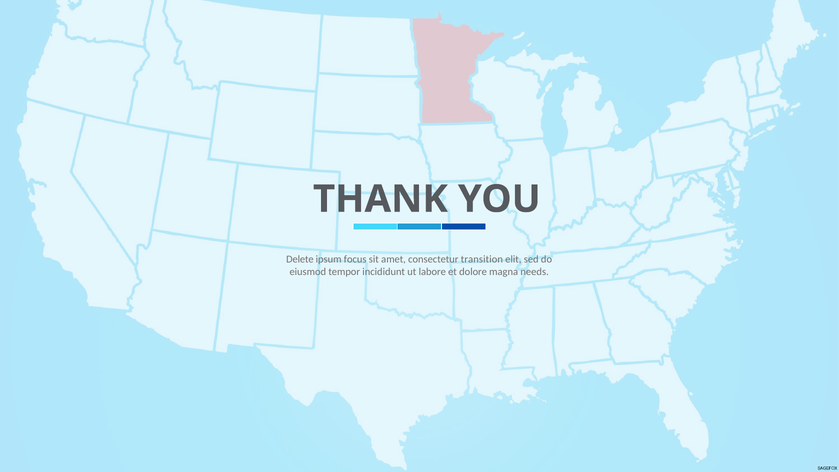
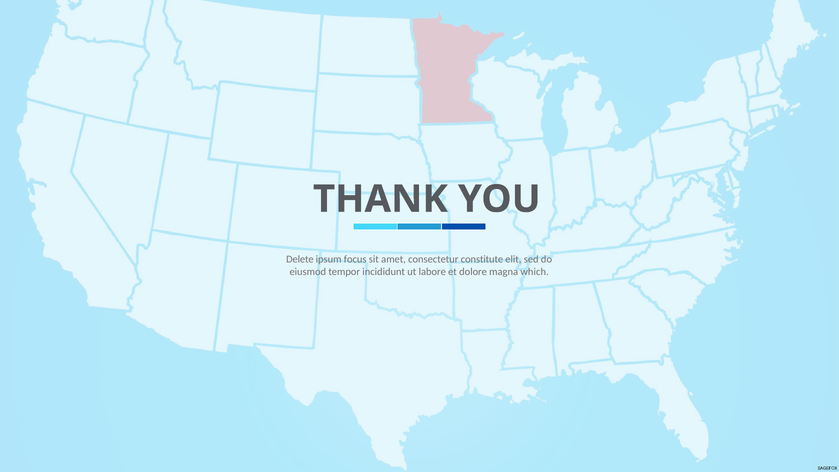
transition: transition -> constitute
needs: needs -> which
